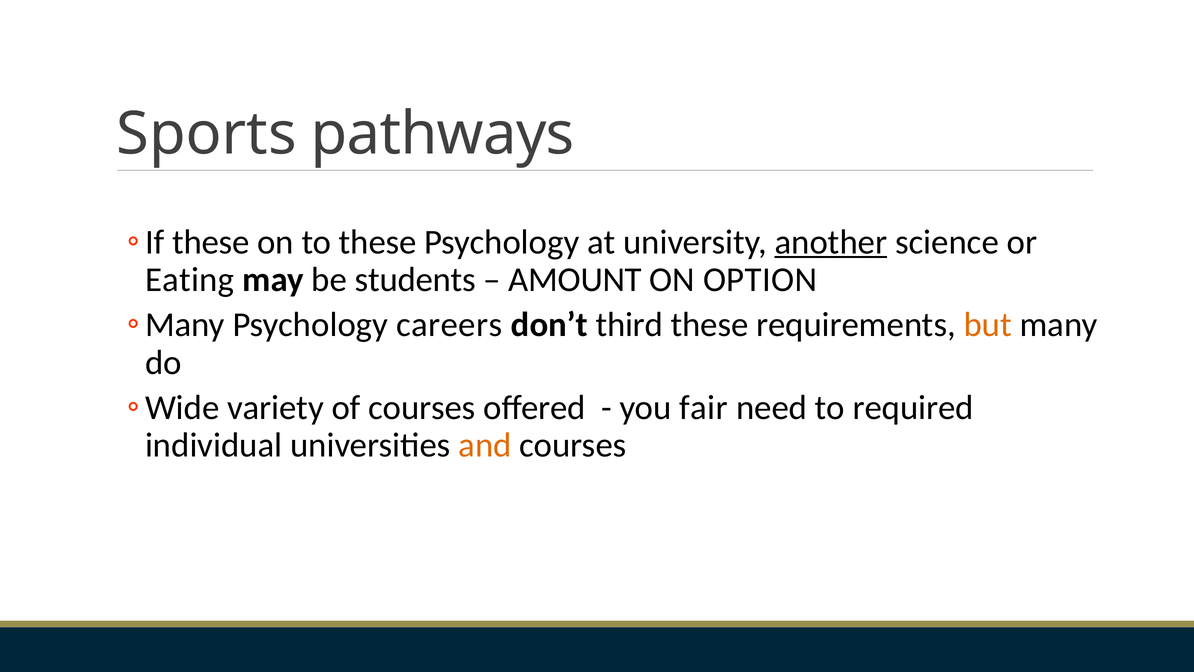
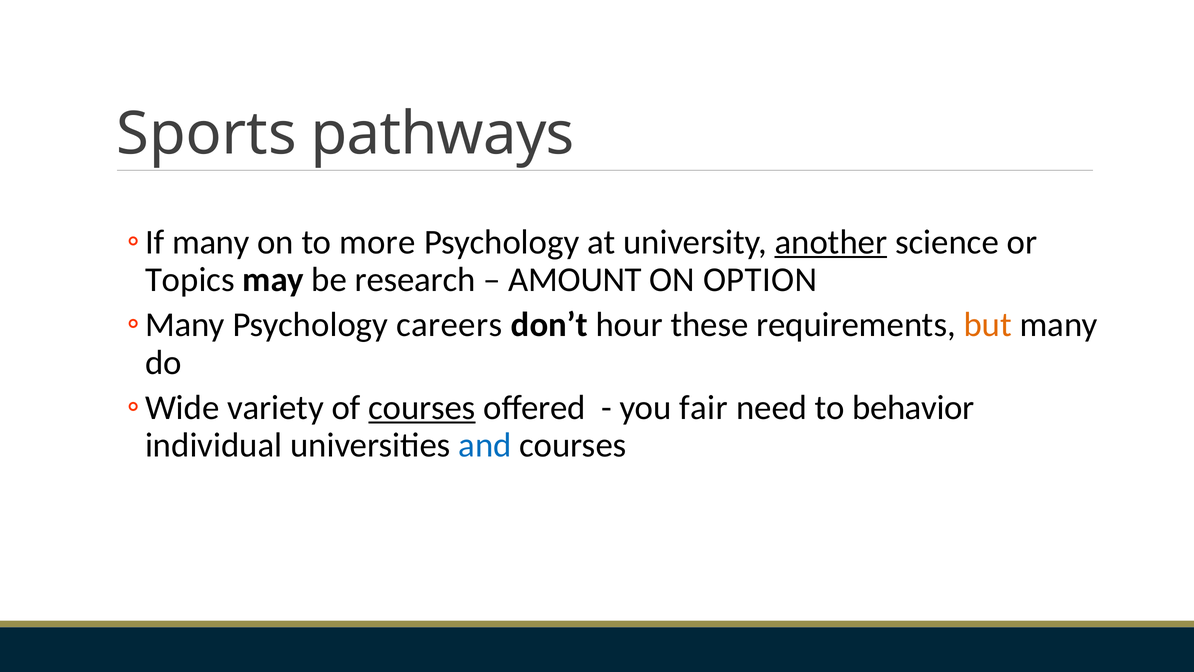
these at (211, 242): these -> many
to these: these -> more
Eating: Eating -> Topics
students: students -> research
third: third -> hour
courses at (422, 407) underline: none -> present
required: required -> behavior
and colour: orange -> blue
